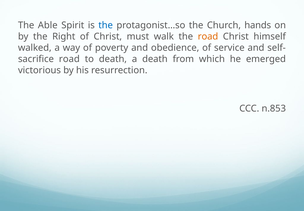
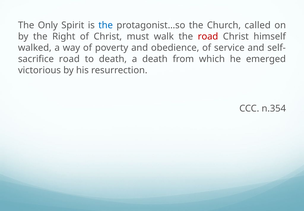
Able: Able -> Only
hands: hands -> called
road at (208, 36) colour: orange -> red
n.853: n.853 -> n.354
